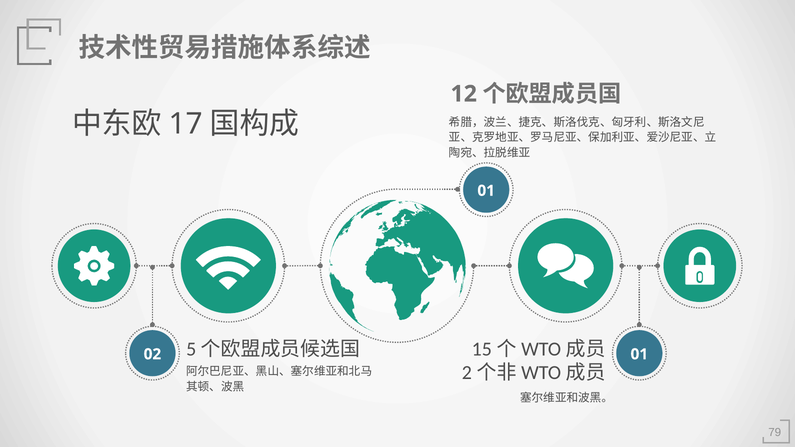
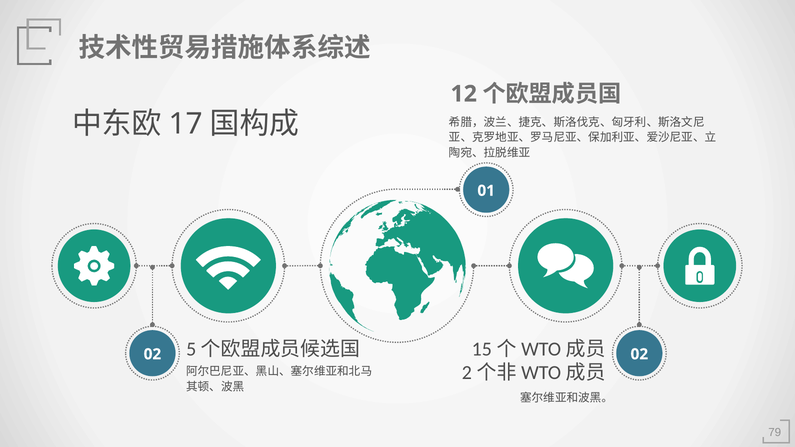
02 01: 01 -> 02
